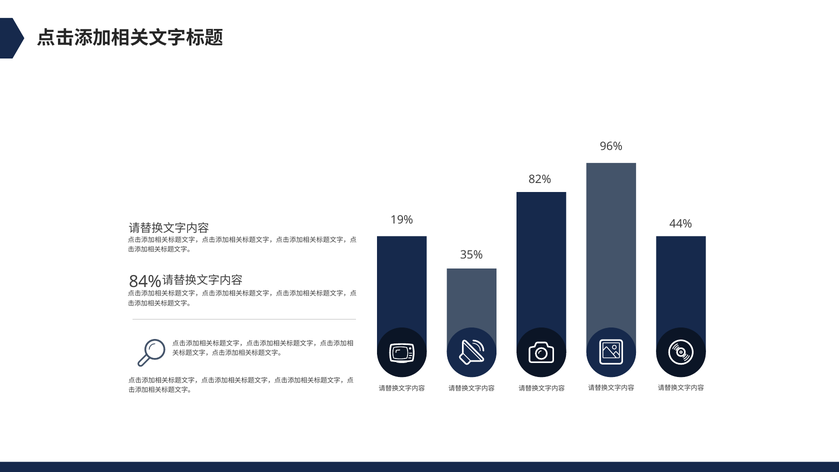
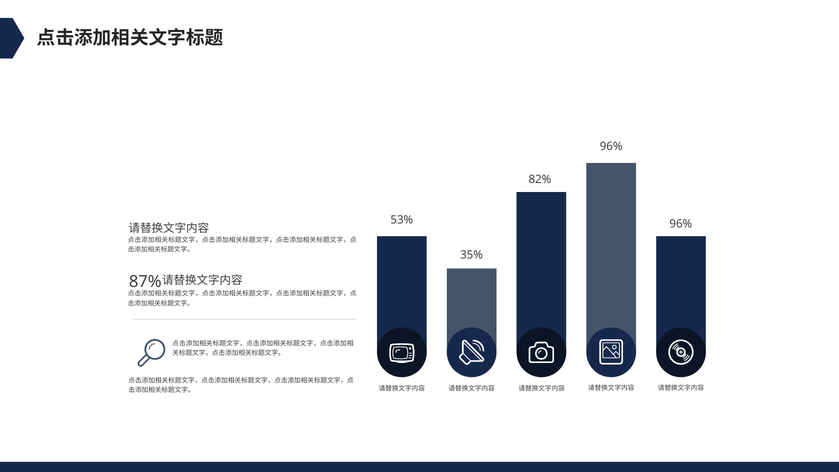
19%: 19% -> 53%
44% at (681, 224): 44% -> 96%
84%: 84% -> 87%
